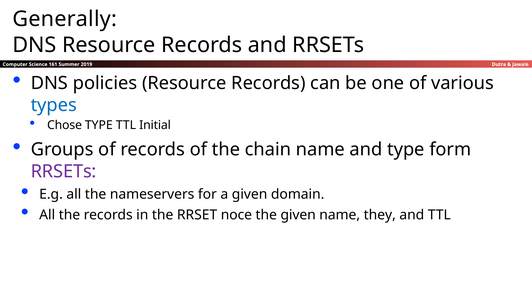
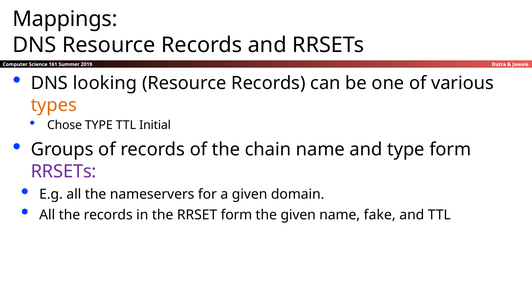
Generally: Generally -> Mappings
policies: policies -> looking
types colour: blue -> orange
RRSET noce: noce -> form
they: they -> fake
